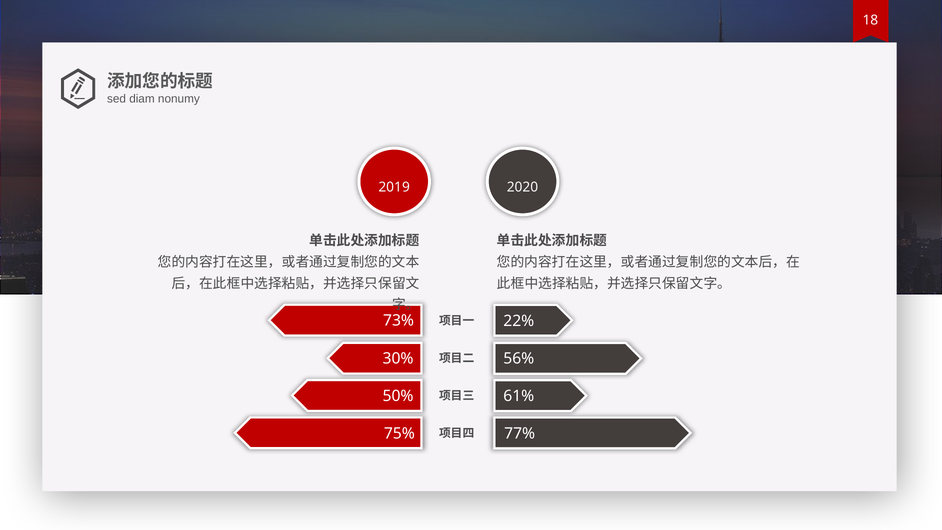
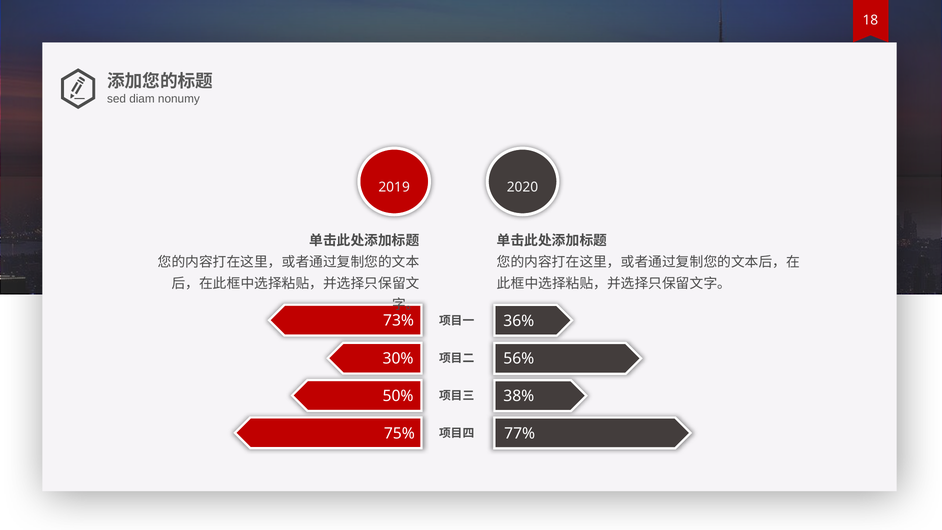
22%: 22% -> 36%
61%: 61% -> 38%
